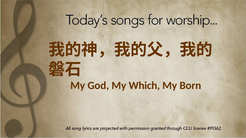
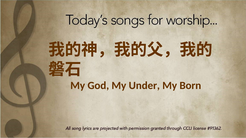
Which: Which -> Under
